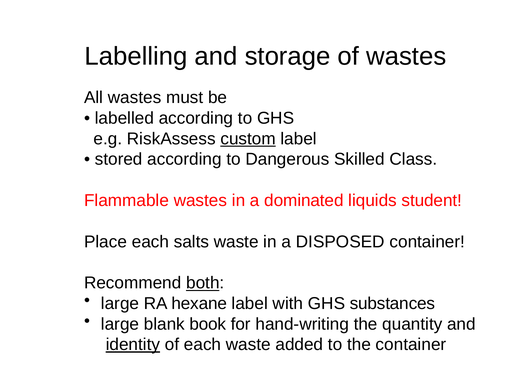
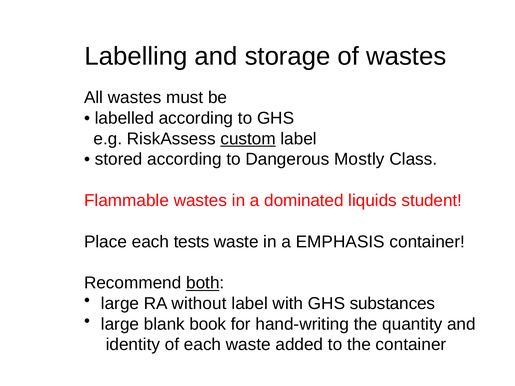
Skilled: Skilled -> Mostly
salts: salts -> tests
DISPOSED: DISPOSED -> EMPHASIS
hexane: hexane -> without
identity underline: present -> none
